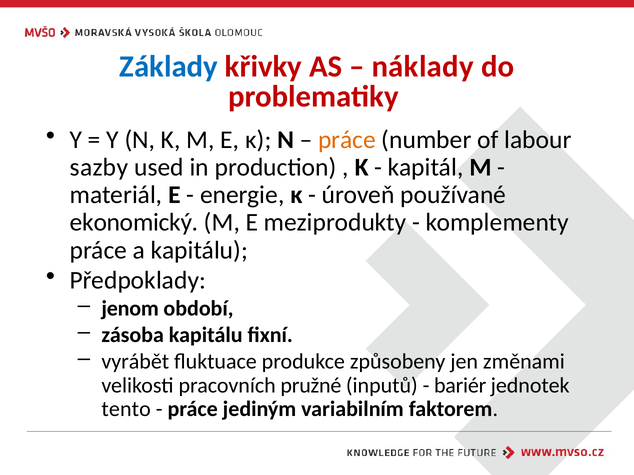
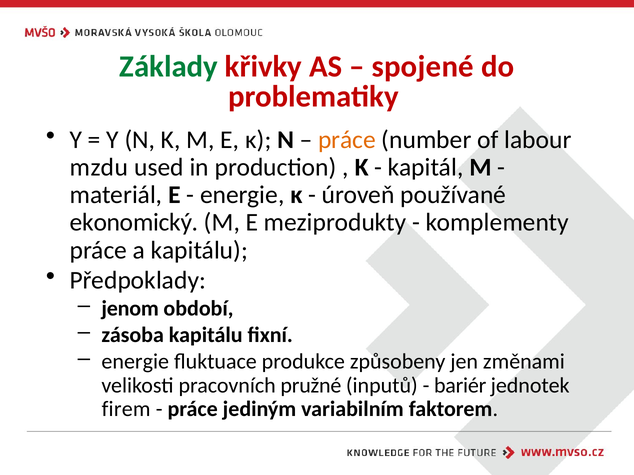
Základy colour: blue -> green
náklady: náklady -> spojené
sazby: sazby -> mzdu
vyrábět at (135, 362): vyrábět -> energie
tento: tento -> firem
